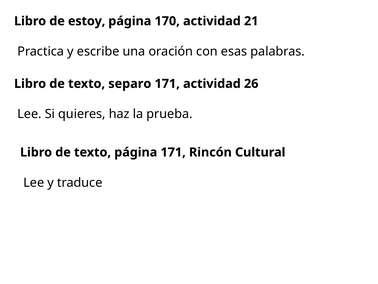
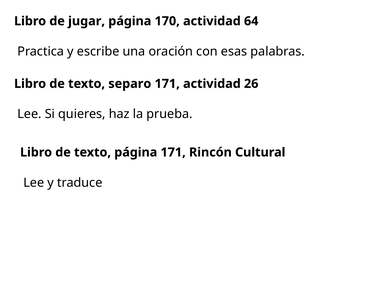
estoy: estoy -> jugar
21: 21 -> 64
